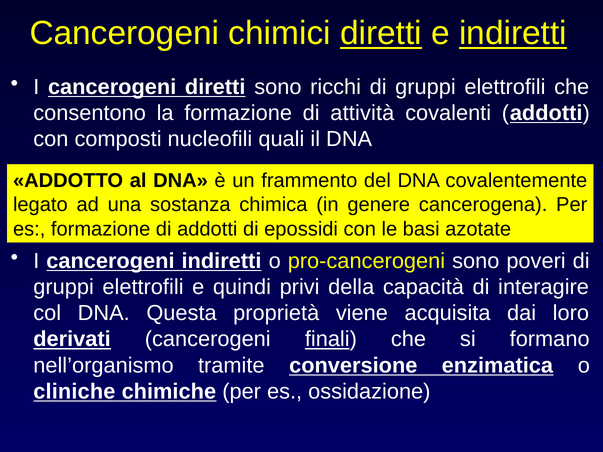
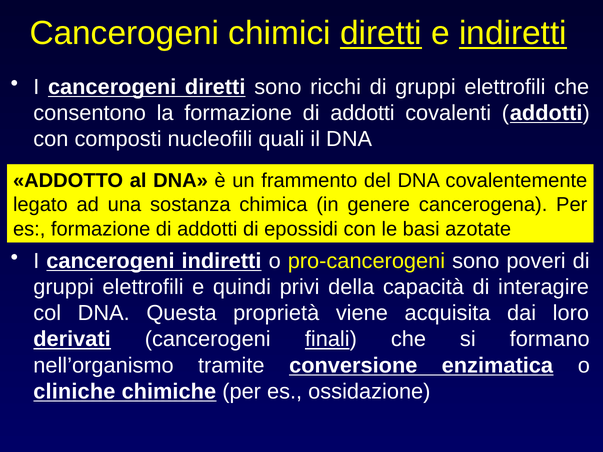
la formazione di attività: attività -> addotti
